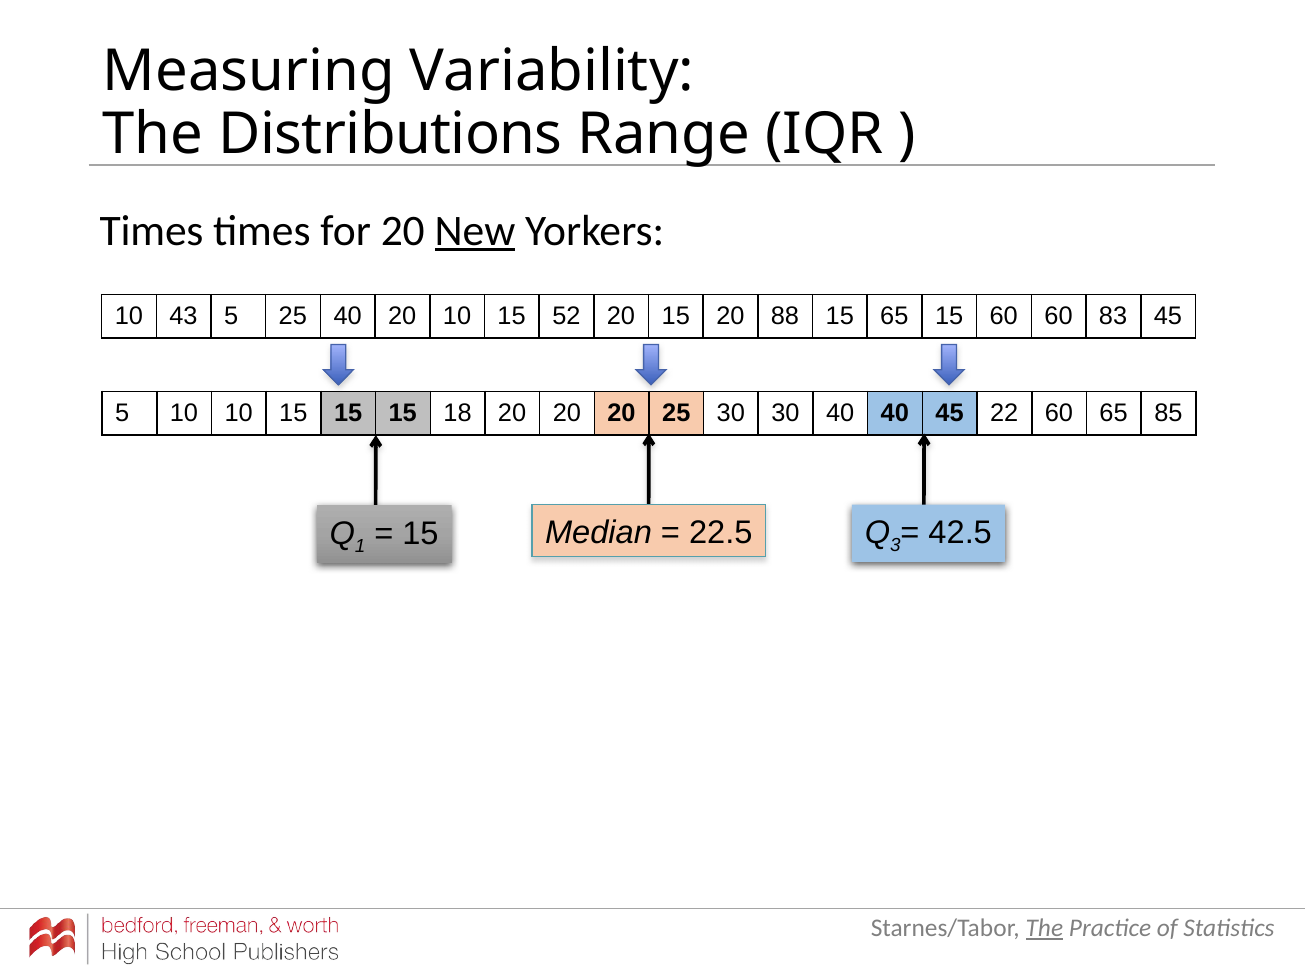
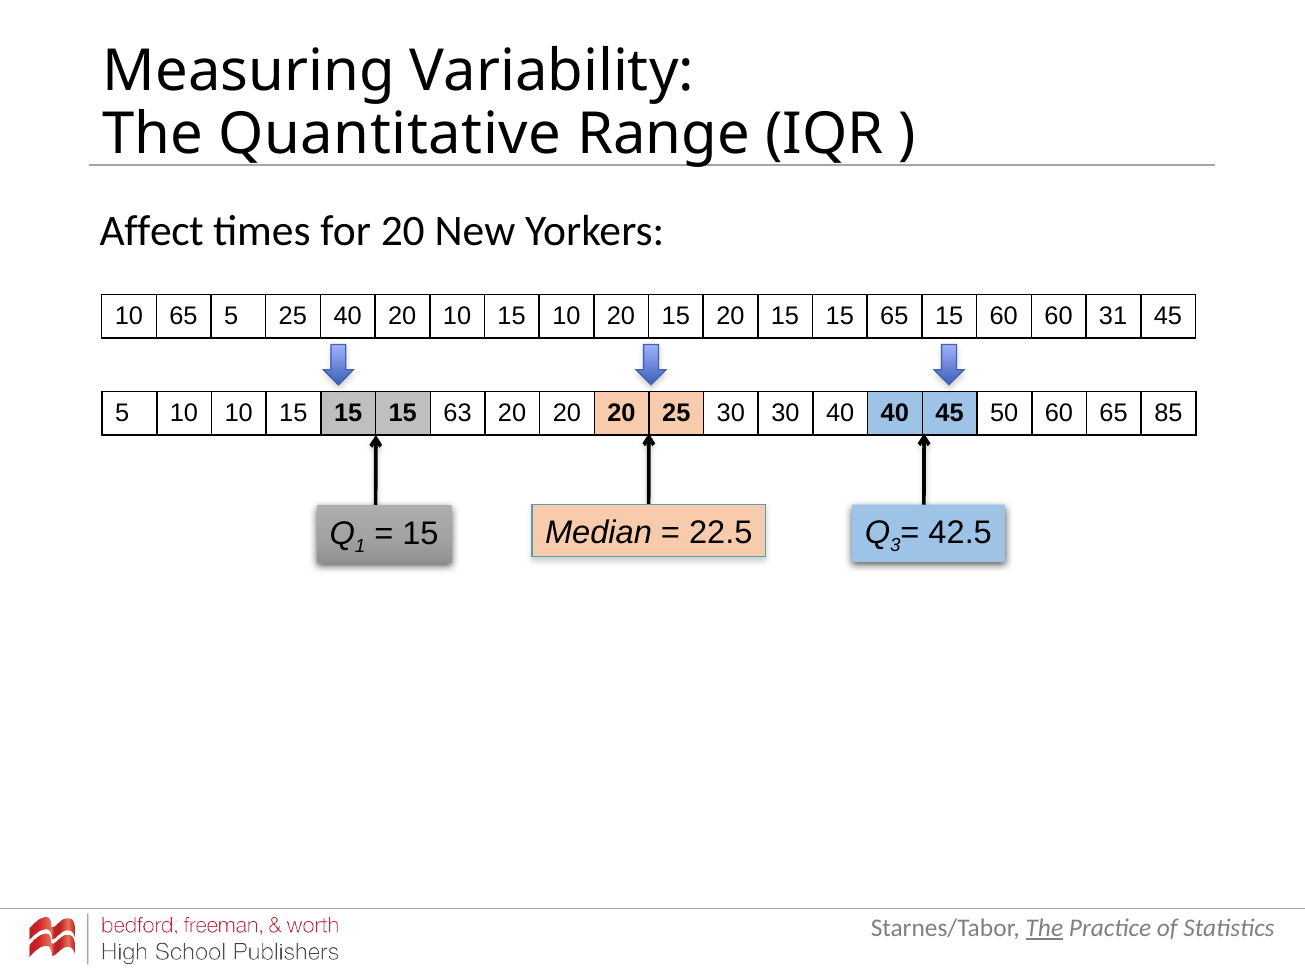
Distributions: Distributions -> Quantitative
Times at (152, 231): Times -> Affect
New underline: present -> none
10 43: 43 -> 65
15 52: 52 -> 10
15 20 88: 88 -> 15
83: 83 -> 31
18: 18 -> 63
22: 22 -> 50
